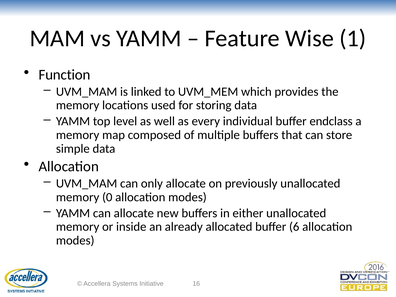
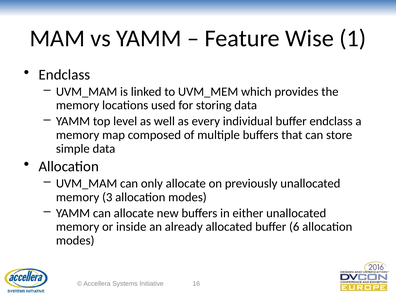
Function at (65, 75): Function -> Endclass
0: 0 -> 3
